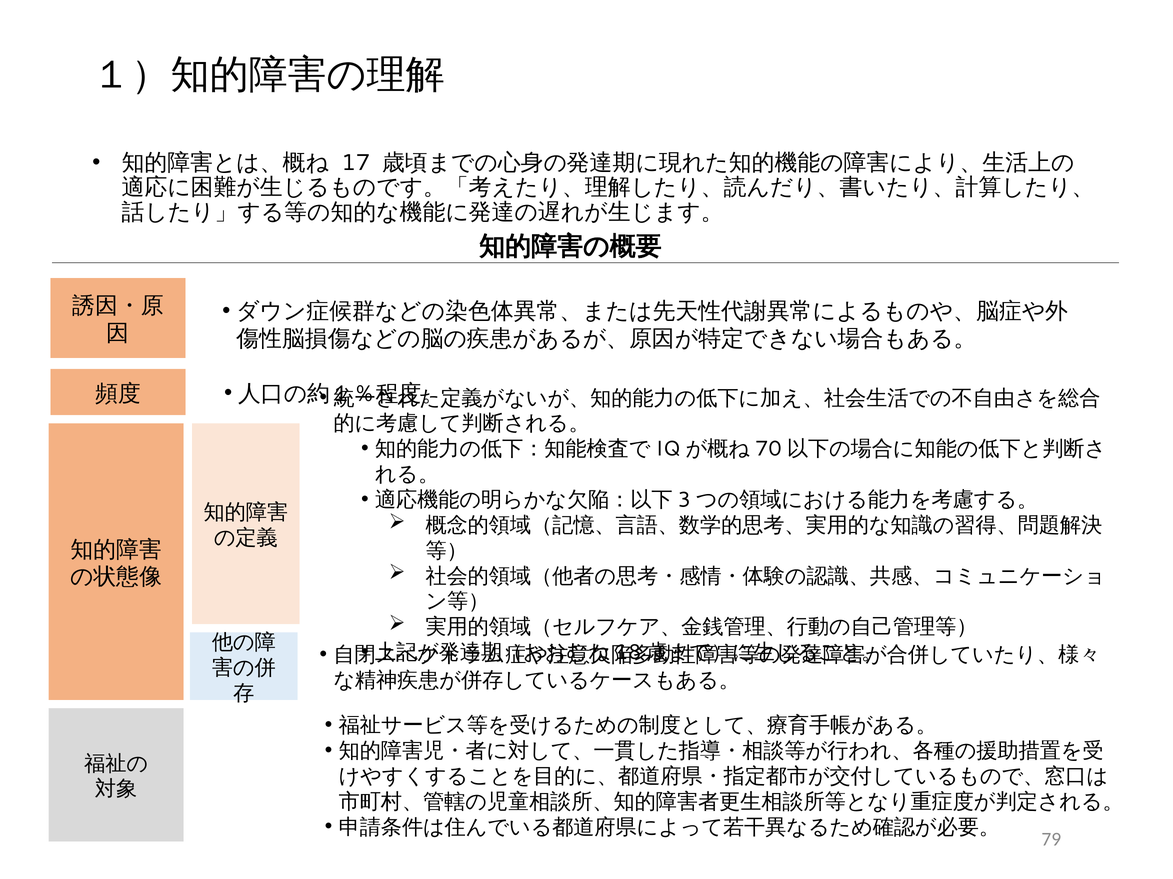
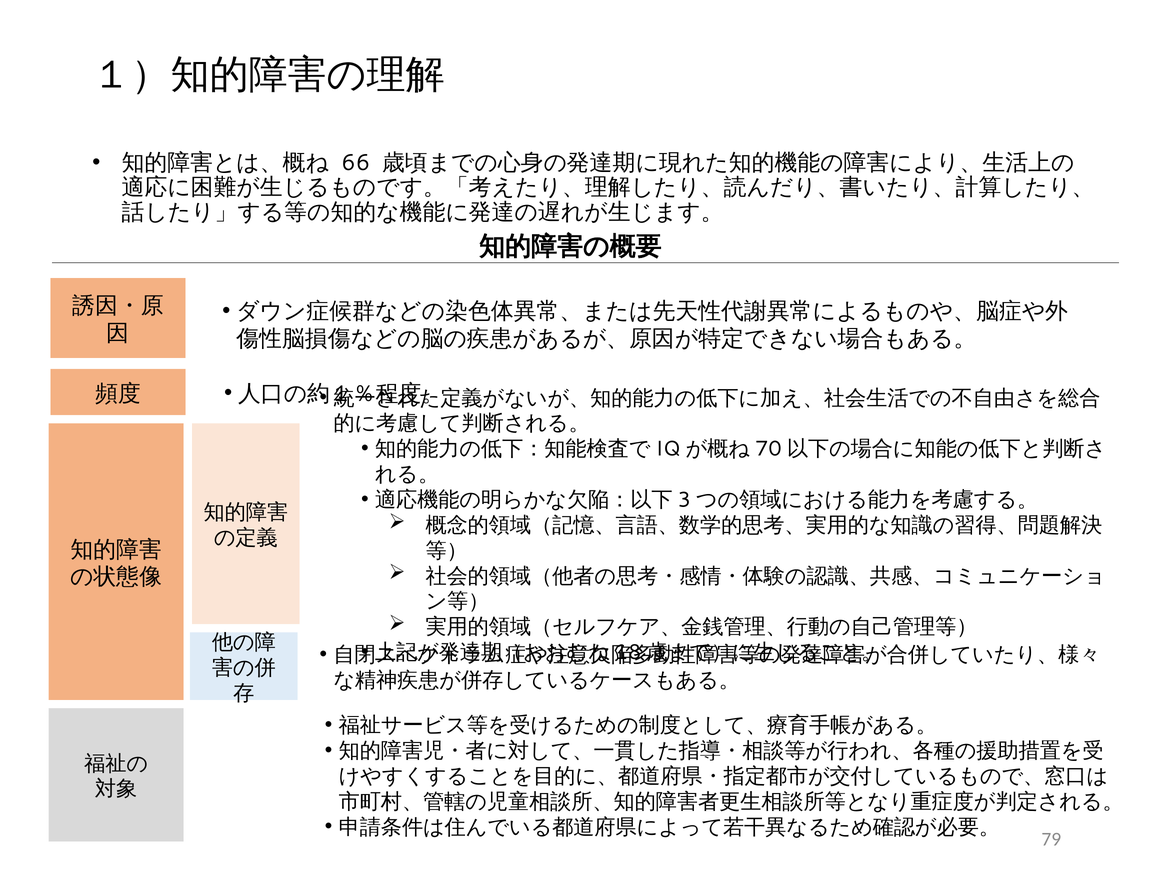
17: 17 -> 66
